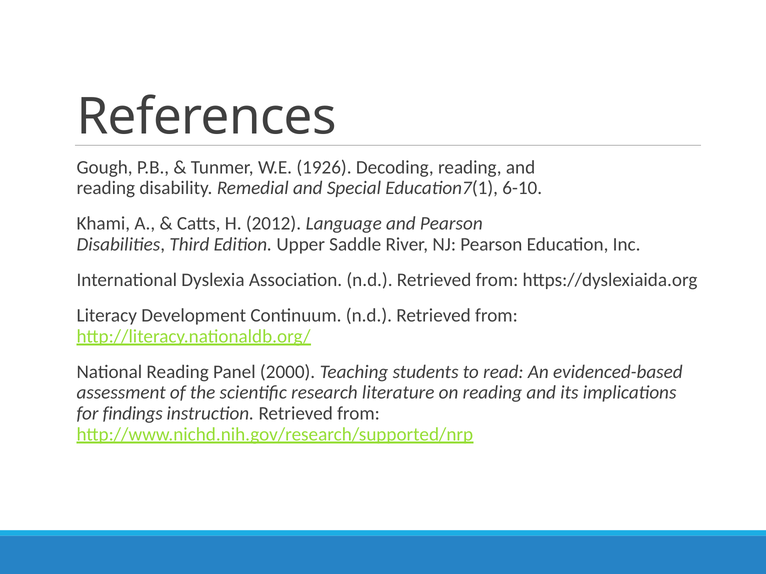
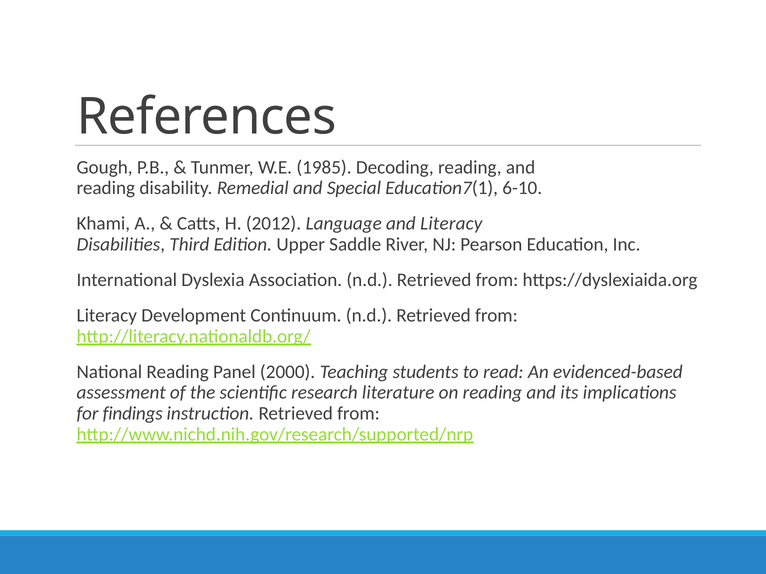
1926: 1926 -> 1985
and Pearson: Pearson -> Literacy
